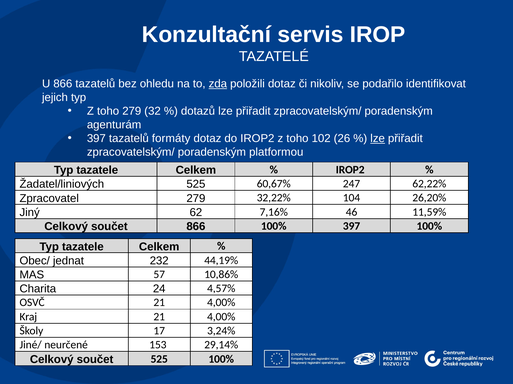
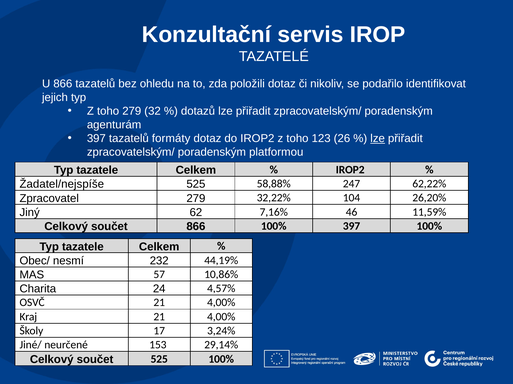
zda underline: present -> none
102: 102 -> 123
Žadatel/liniových: Žadatel/liniových -> Žadatel/nejspíše
60,67%: 60,67% -> 58,88%
jednat: jednat -> nesmí
